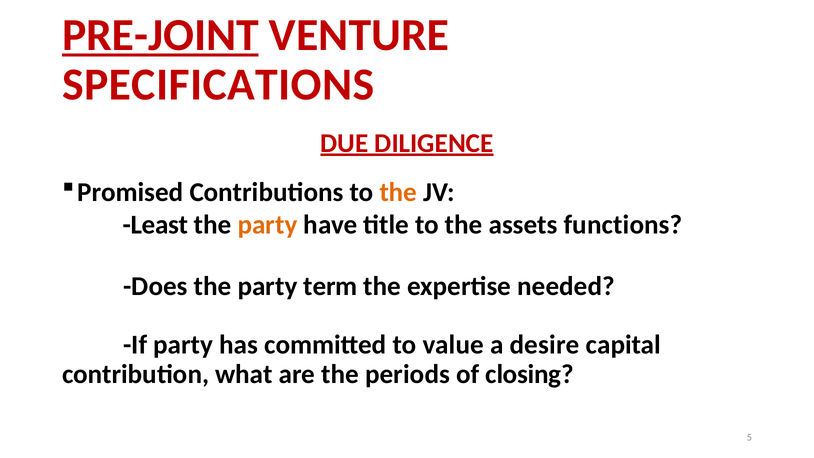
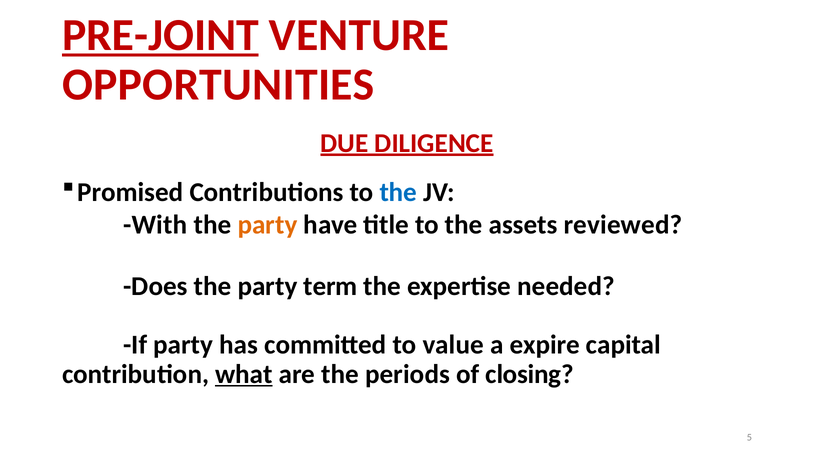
SPECIFICATIONS: SPECIFICATIONS -> OPPORTUNITIES
the at (398, 192) colour: orange -> blue
Least: Least -> With
functions: functions -> reviewed
desire: desire -> expire
what underline: none -> present
